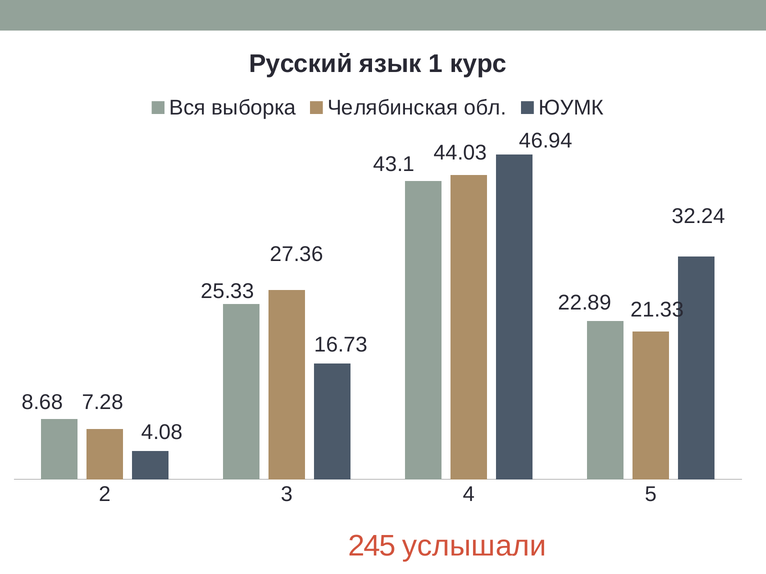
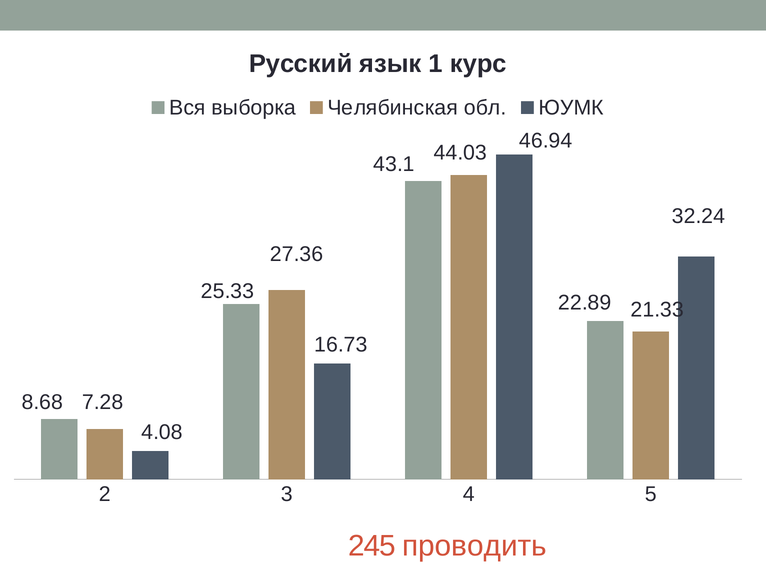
услышали: услышали -> проводить
